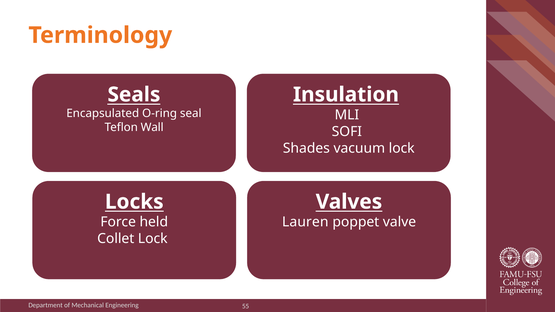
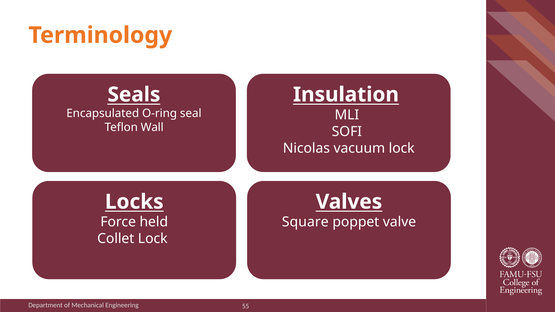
Shades: Shades -> Nicolas
Lauren: Lauren -> Square
